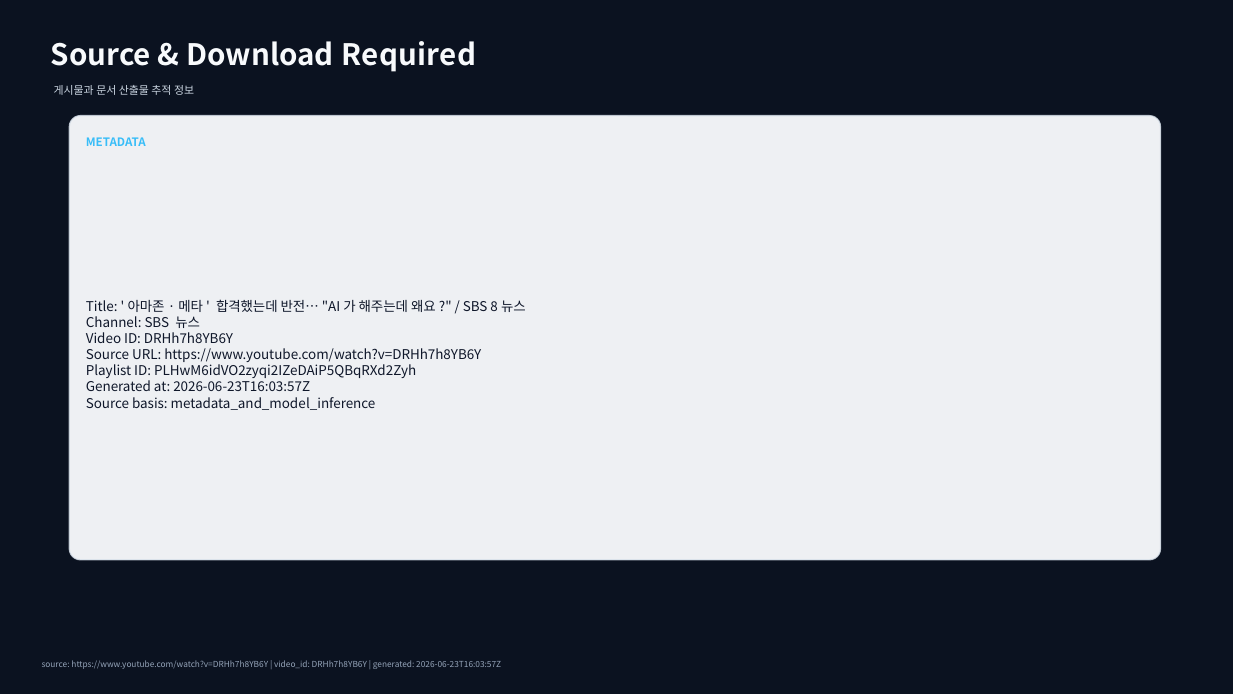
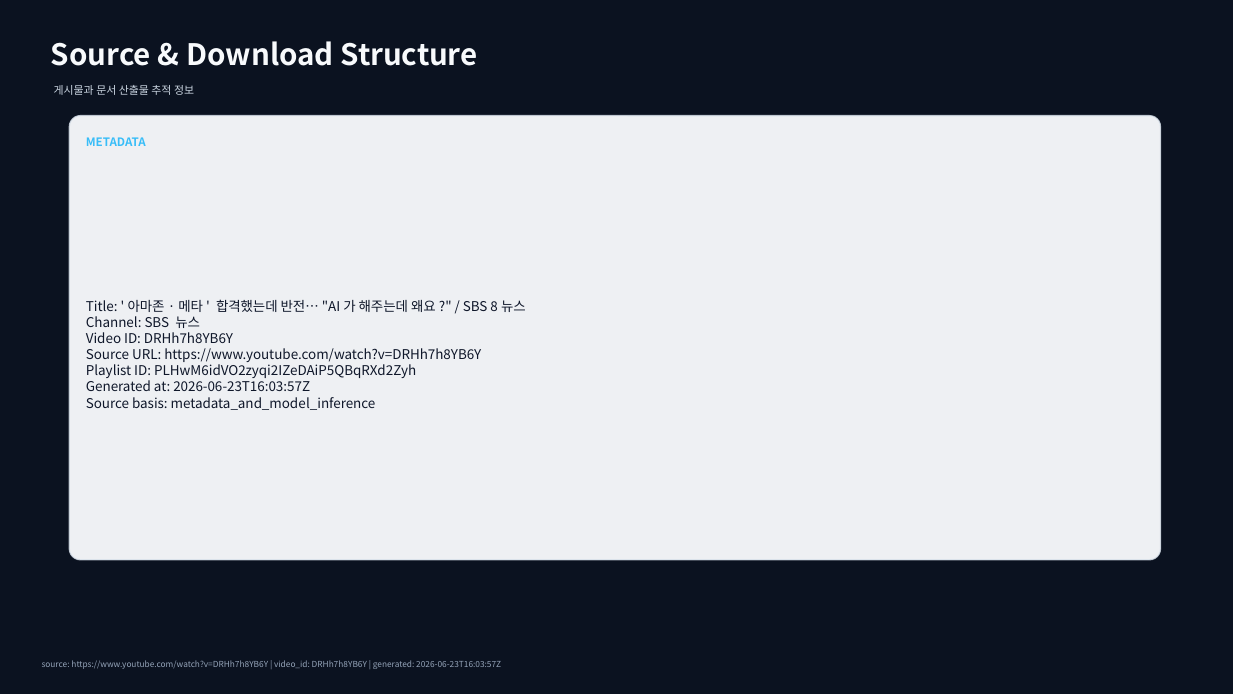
Required: Required -> Structure
